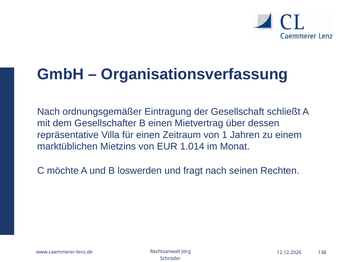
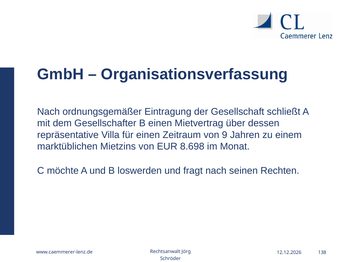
1: 1 -> 9
1.014: 1.014 -> 8.698
